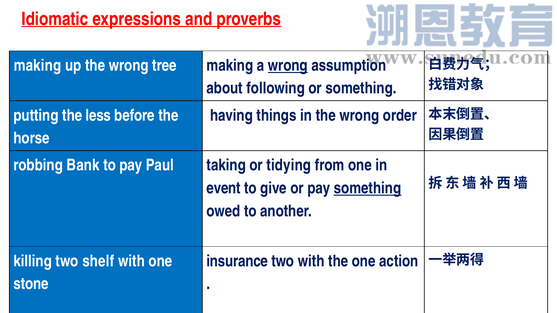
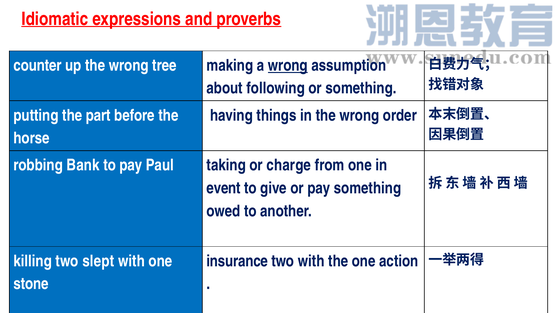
making at (37, 65): making -> counter
less: less -> part
tidying: tidying -> charge
something at (367, 188) underline: present -> none
shelf: shelf -> slept
